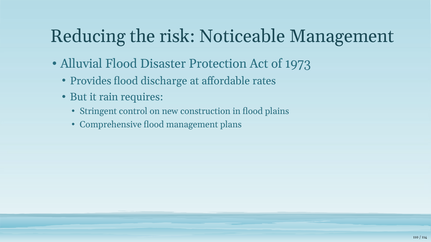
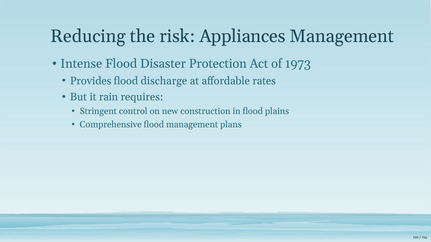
Noticeable: Noticeable -> Appliances
Alluvial: Alluvial -> Intense
